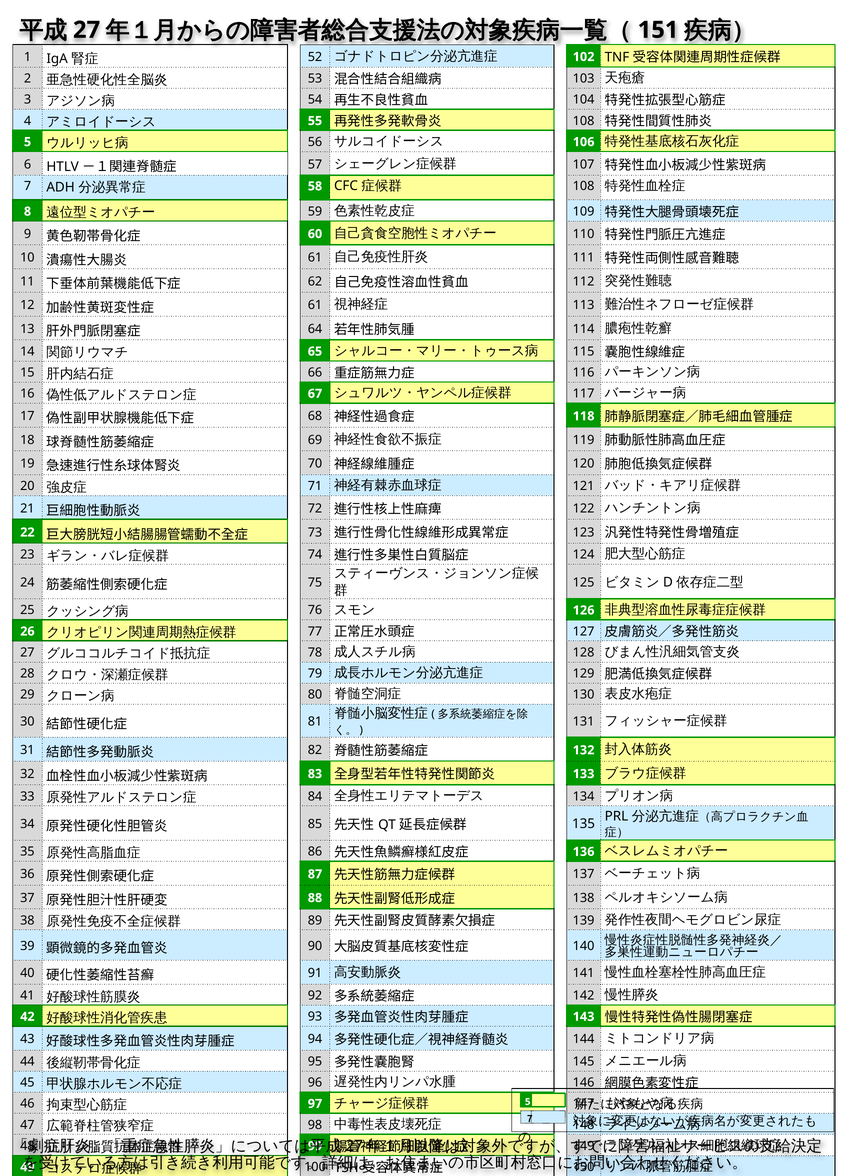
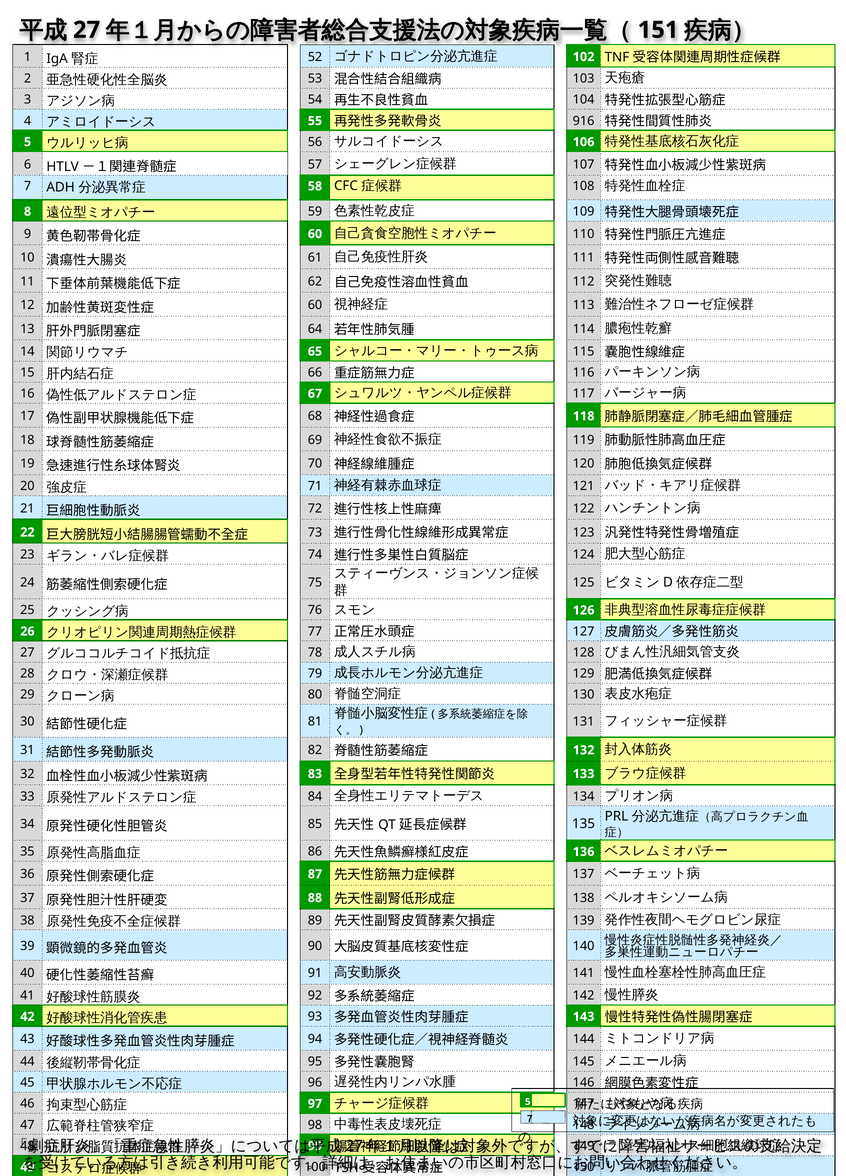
108 at (584, 121): 108 -> 916
61 at (315, 305): 61 -> 60
